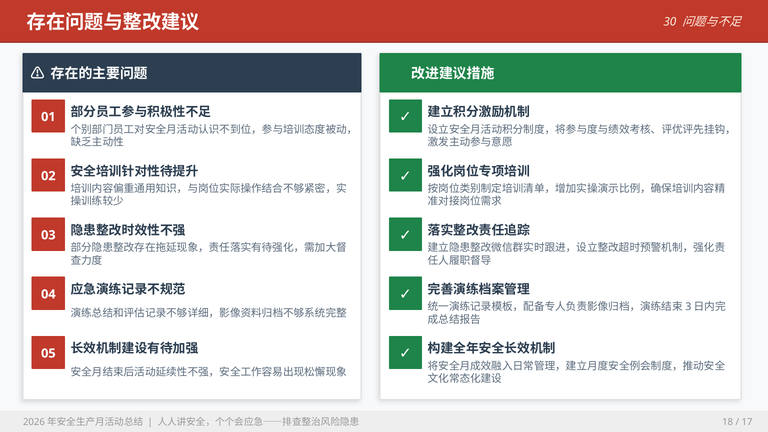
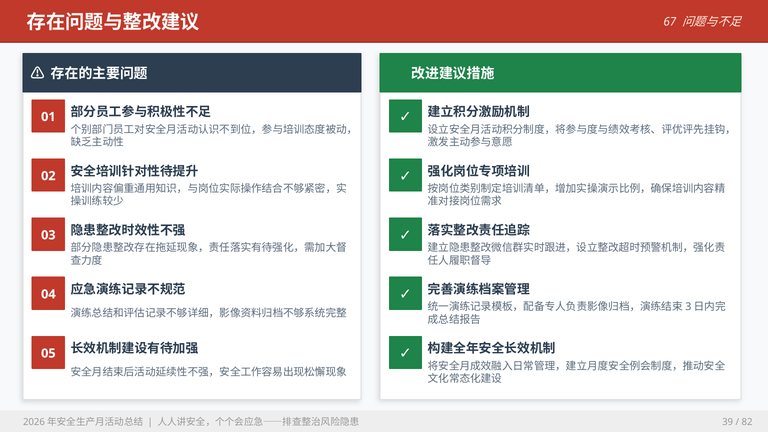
30: 30 -> 67
18: 18 -> 39
17: 17 -> 82
